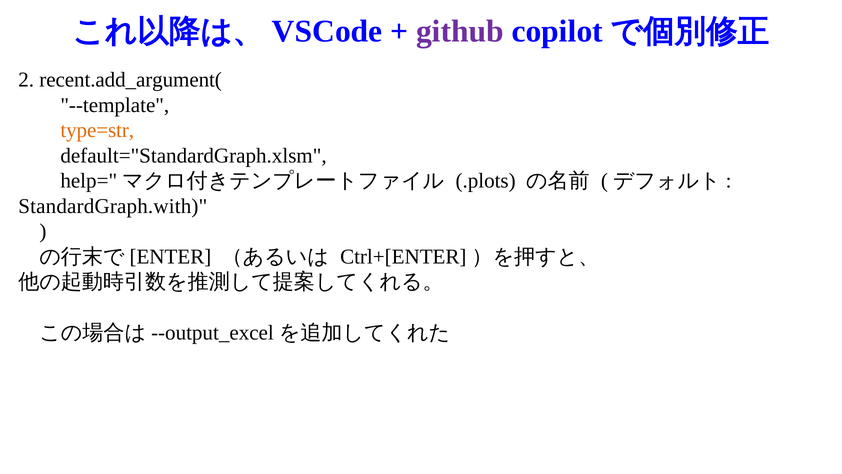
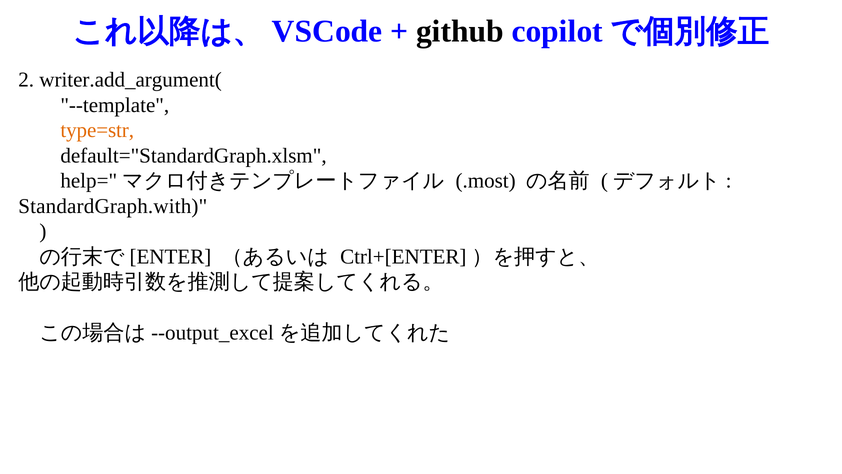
github colour: purple -> black
recent.add_argument(: recent.add_argument( -> writer.add_argument(
.plots: .plots -> .most
